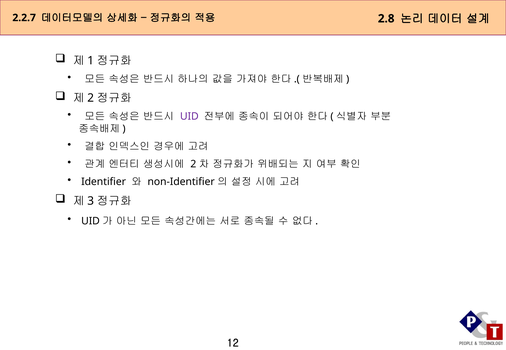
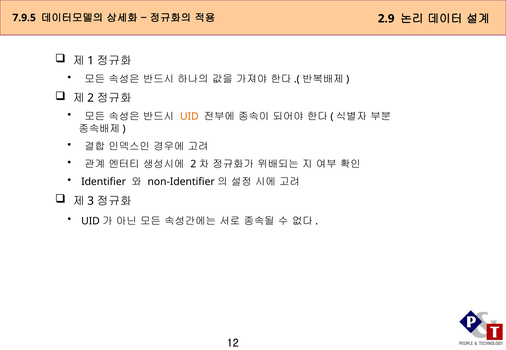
2.2.7: 2.2.7 -> 7.9.5
2.8: 2.8 -> 2.9
UID colour: purple -> orange
